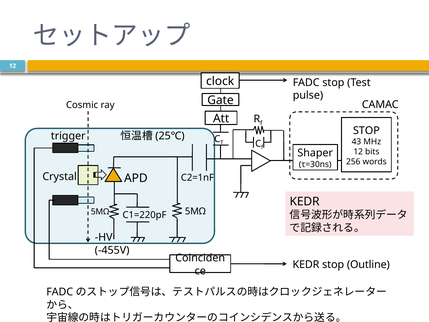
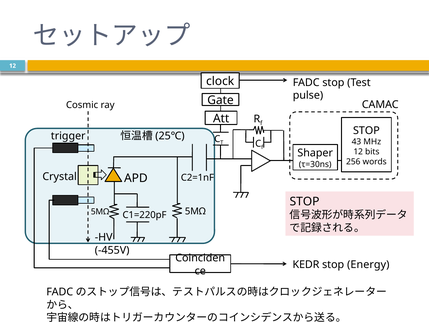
KEDR at (305, 201): KEDR -> STOP
Outline: Outline -> Energy
